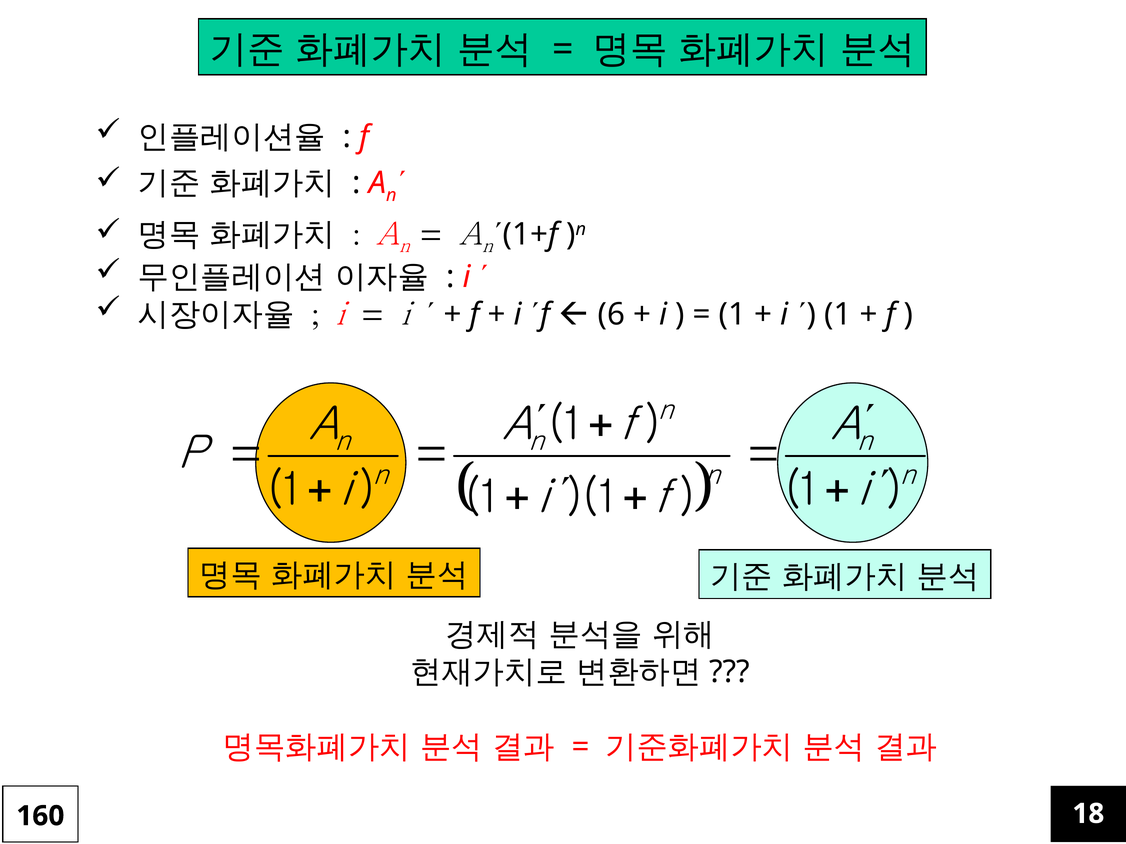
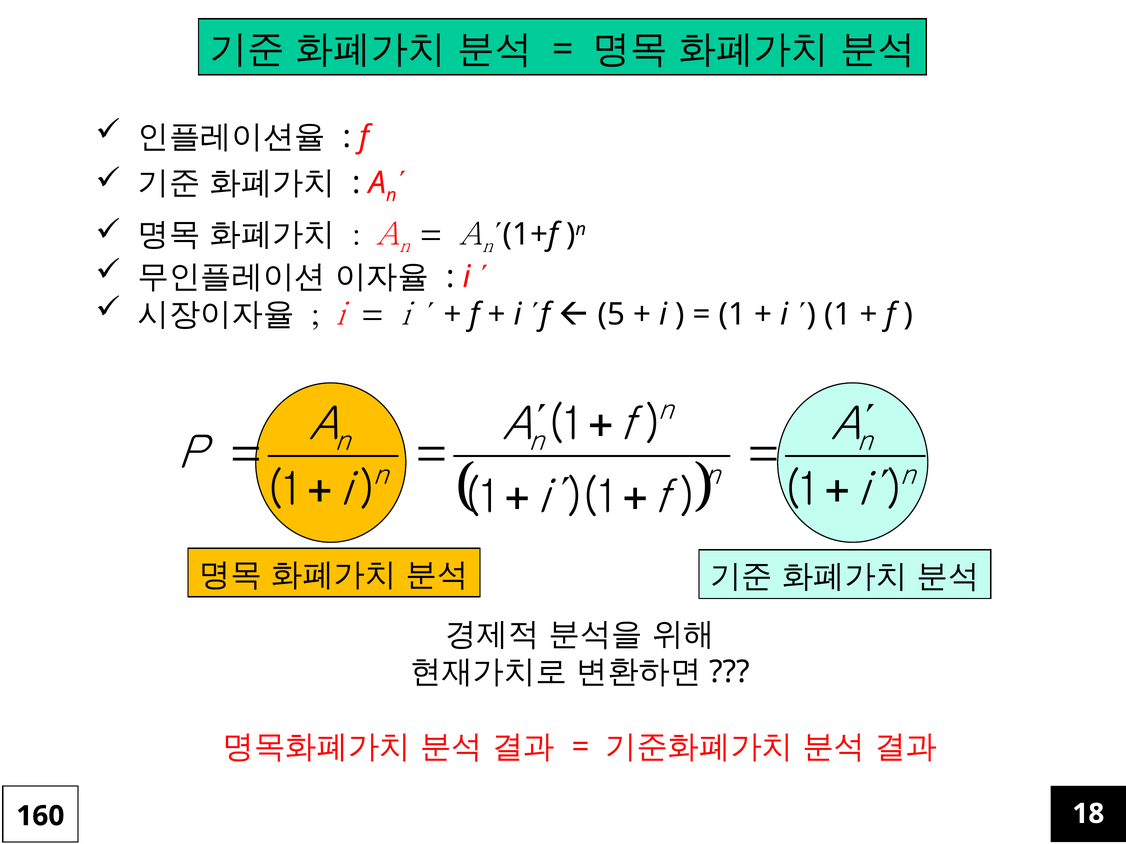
6: 6 -> 5
